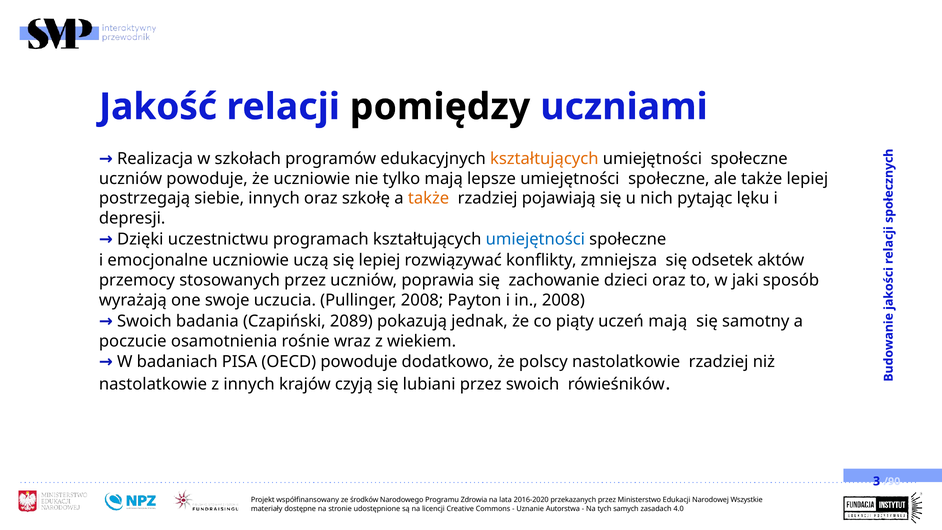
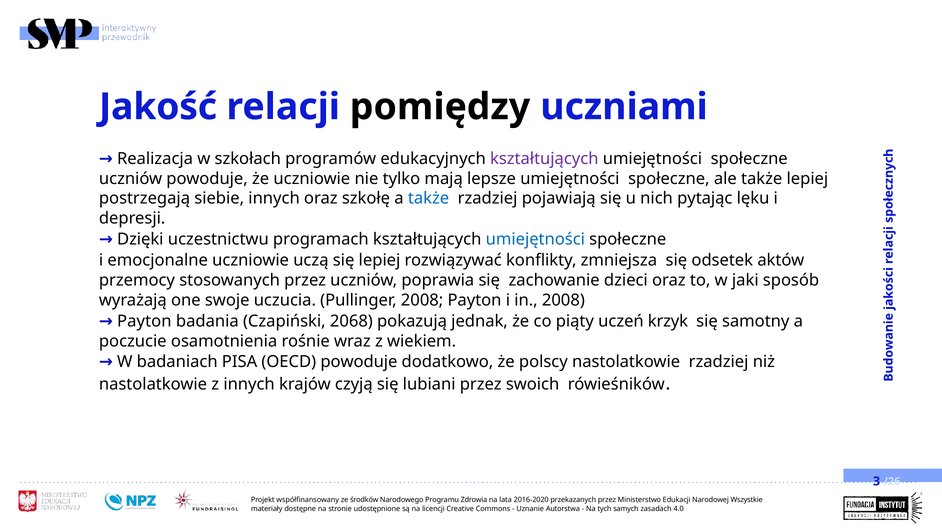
kształtujących at (544, 159) colour: orange -> purple
także at (429, 199) colour: orange -> blue
Swoich at (144, 321): Swoich -> Payton
2089: 2089 -> 2068
uczeń mają: mają -> krzyk
/90: /90 -> /26
